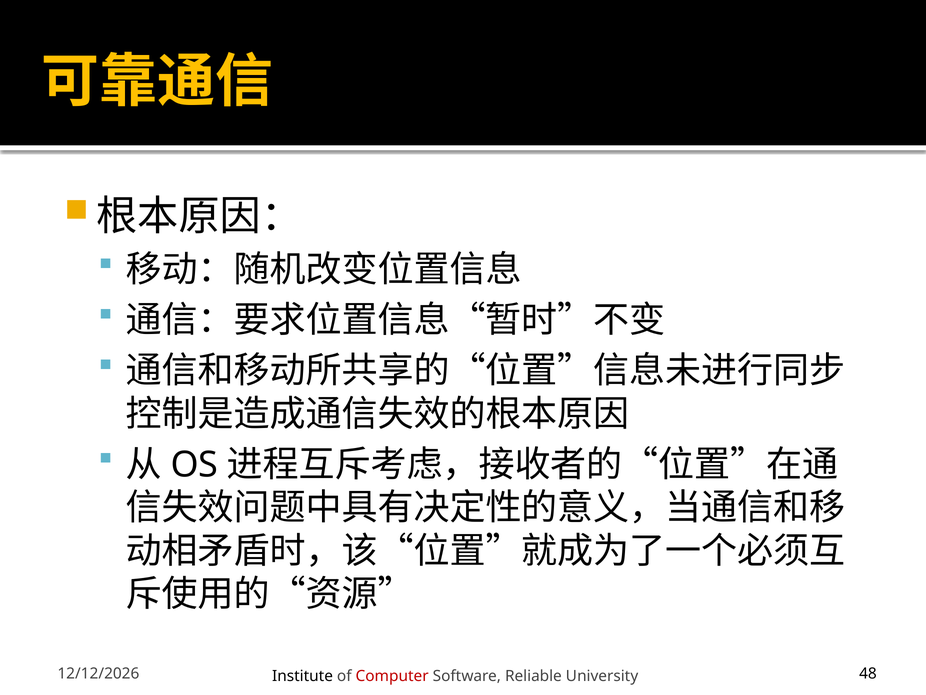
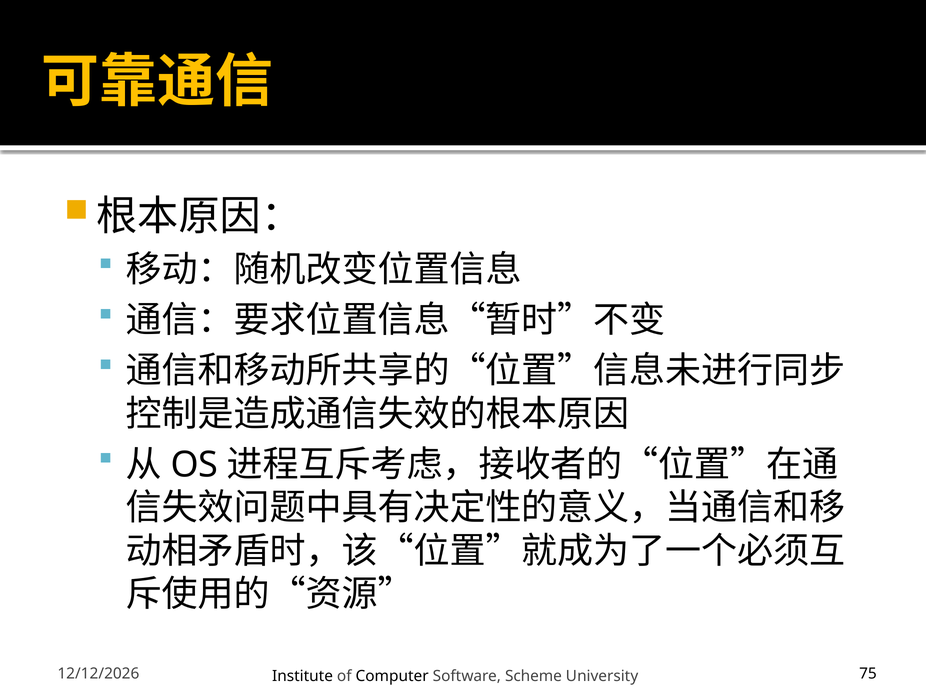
Computer colour: red -> black
Reliable: Reliable -> Scheme
48: 48 -> 75
